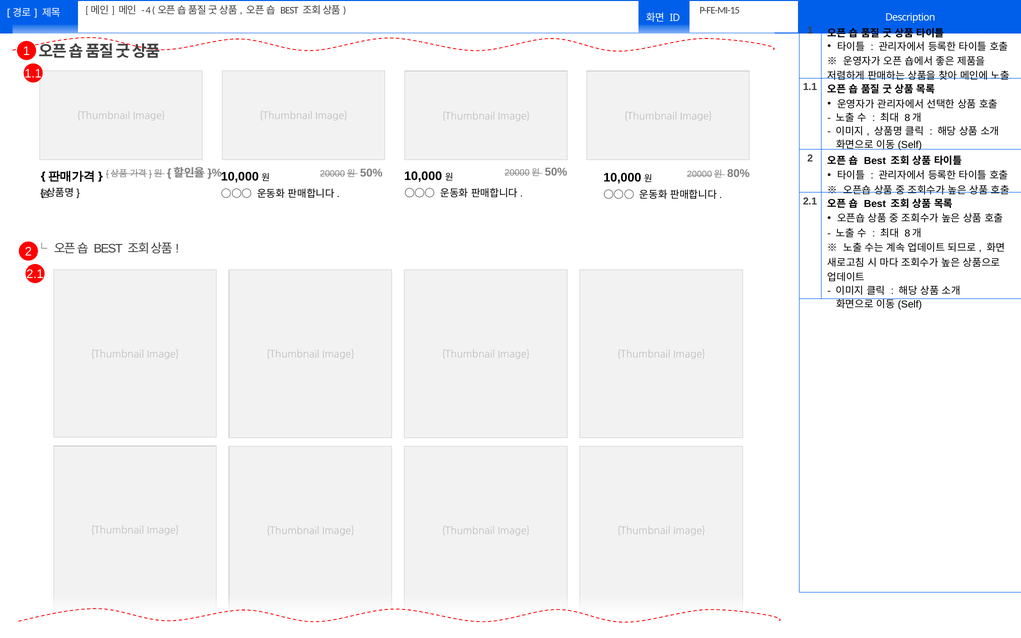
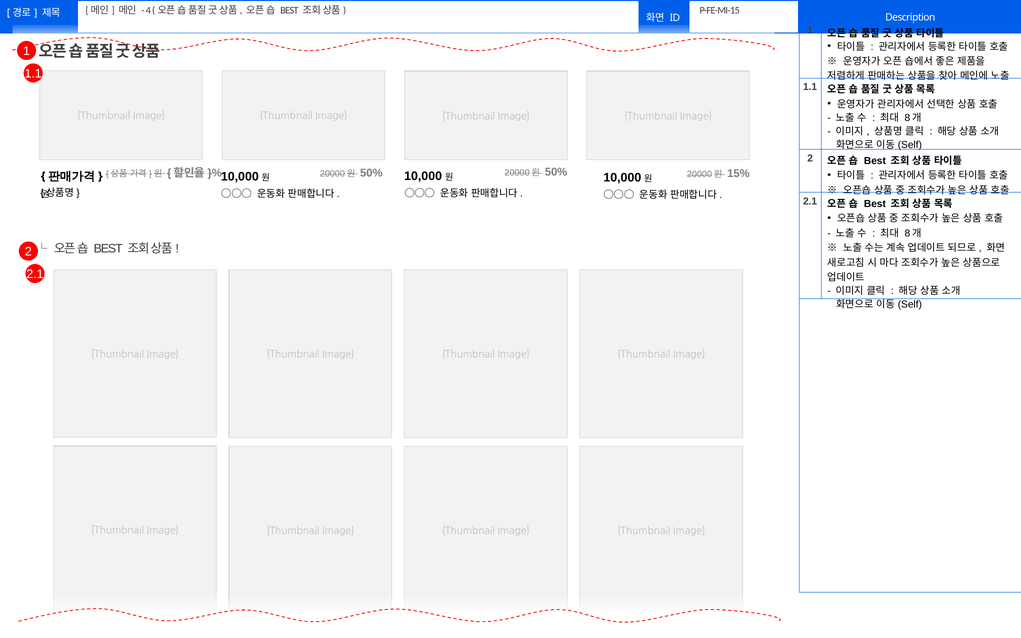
80%: 80% -> 15%
